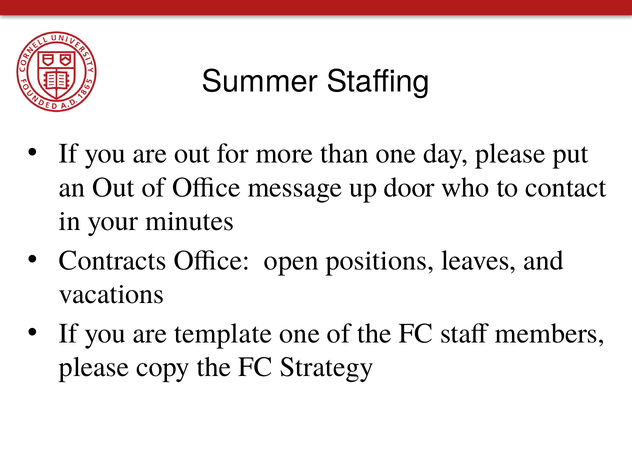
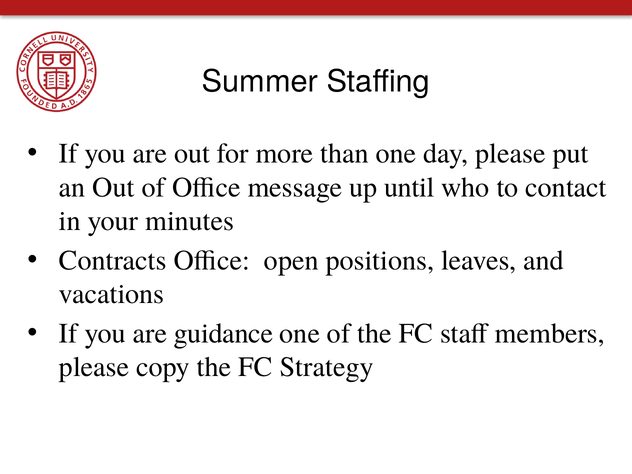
door: door -> until
template: template -> guidance
